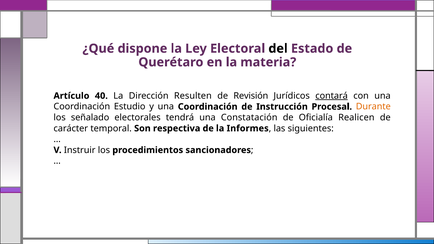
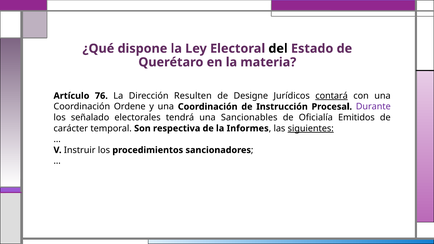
40: 40 -> 76
Revisión: Revisión -> Designe
Estudio: Estudio -> Ordene
Durante colour: orange -> purple
Constatación: Constatación -> Sancionables
Realicen: Realicen -> Emitidos
siguientes underline: none -> present
